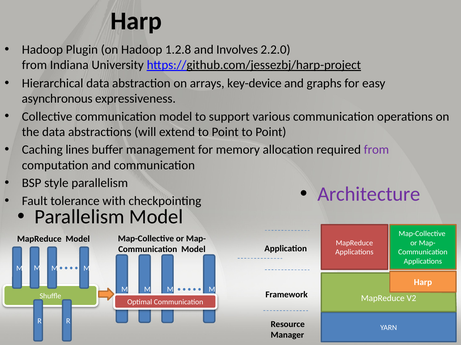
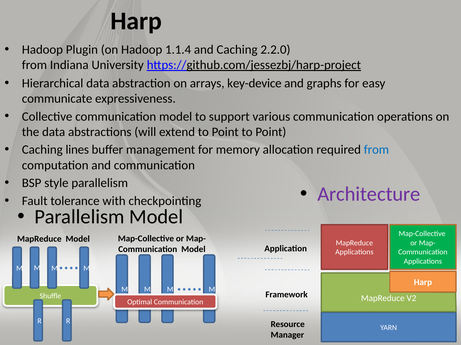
1.2.8: 1.2.8 -> 1.1.4
and Involves: Involves -> Caching
asynchronous: asynchronous -> communicate
from at (376, 150) colour: purple -> blue
